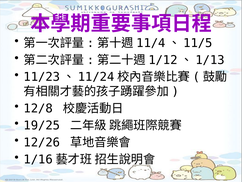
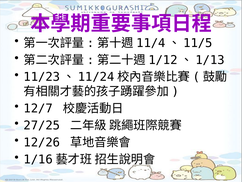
12/8: 12/8 -> 12/7
19/25: 19/25 -> 27/25
